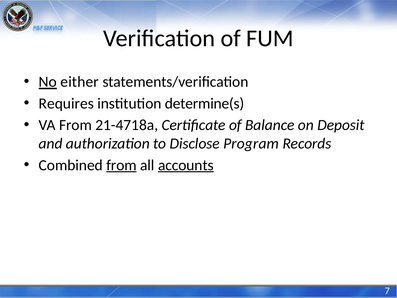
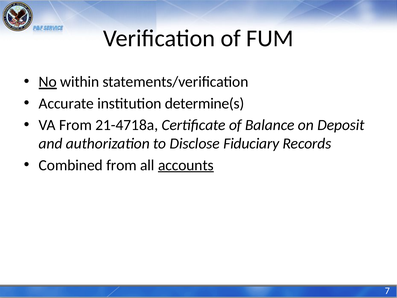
either: either -> within
Requires: Requires -> Accurate
Program: Program -> Fiduciary
from at (121, 165) underline: present -> none
